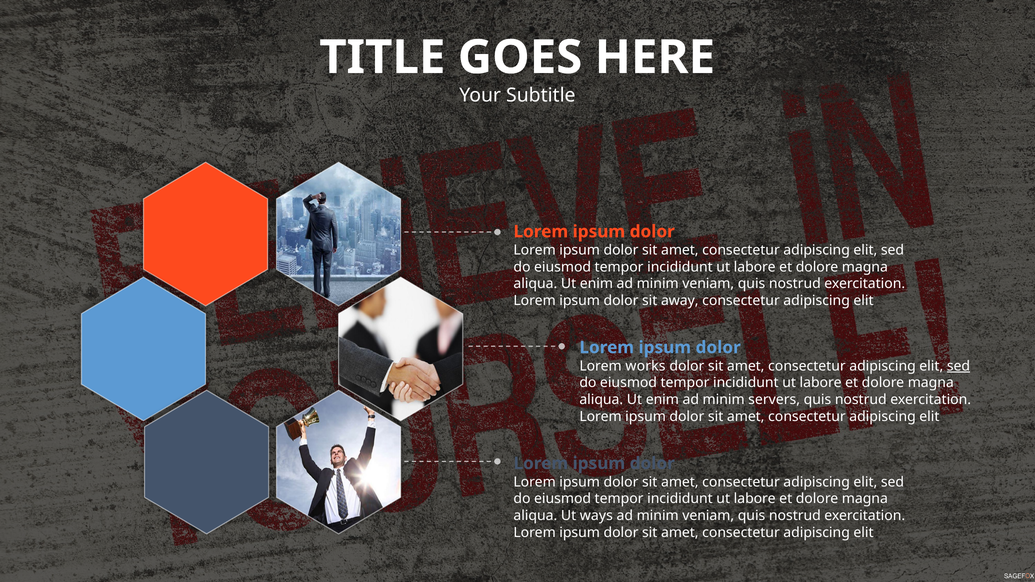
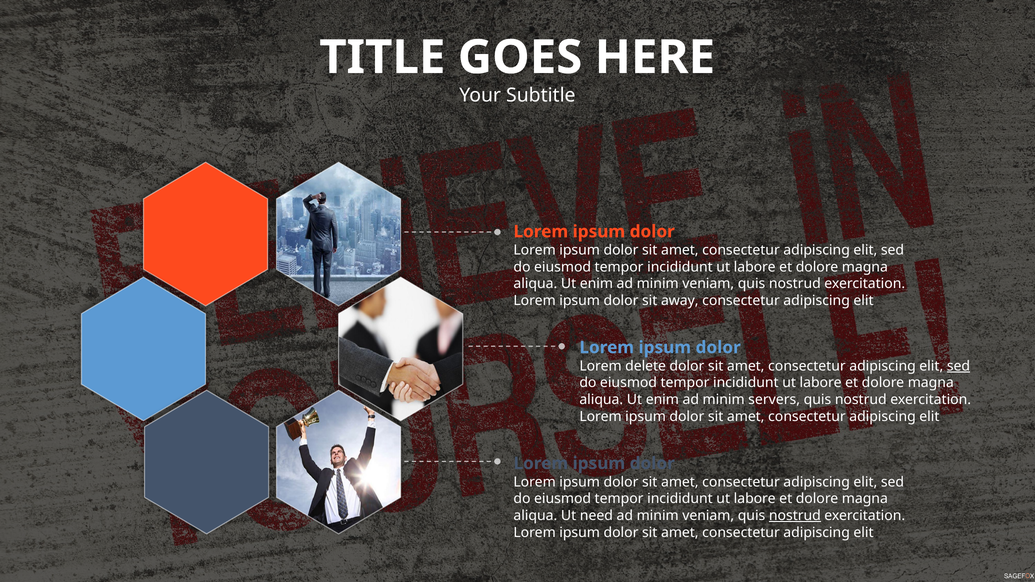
works: works -> delete
ways: ways -> need
nostrud at (795, 516) underline: none -> present
